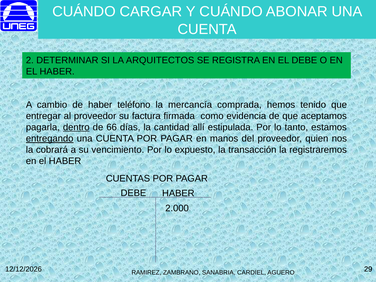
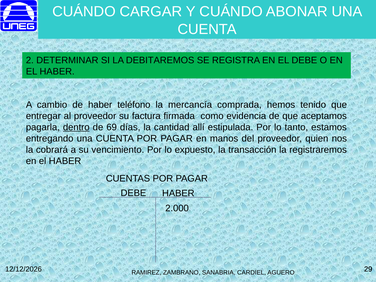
ARQUITECTOS: ARQUITECTOS -> DEBITAREMOS
66: 66 -> 69
entregando underline: present -> none
